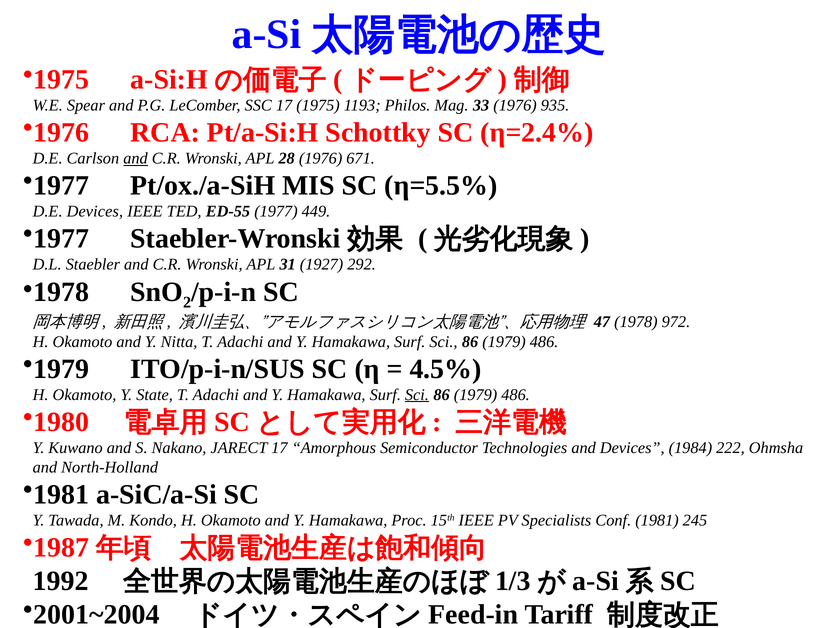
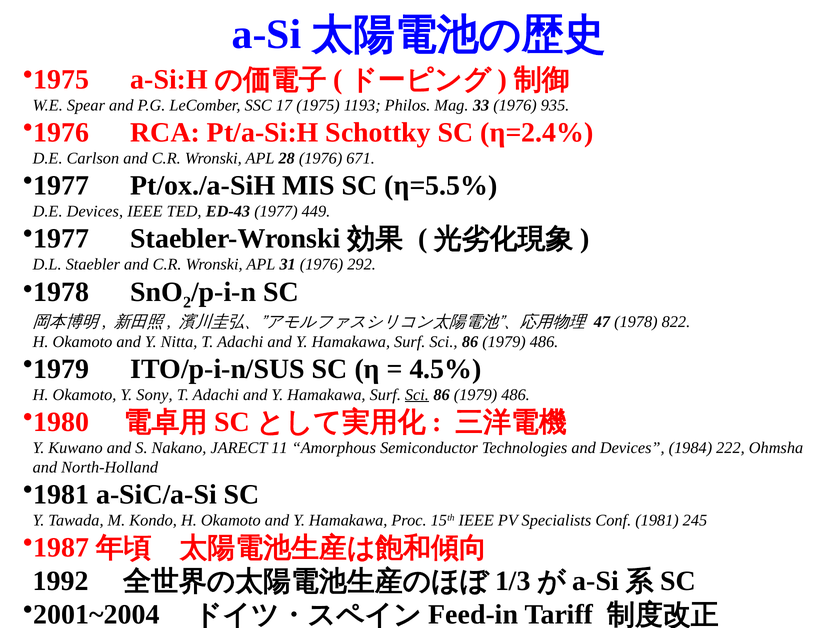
and at (136, 158) underline: present -> none
ED-55: ED-55 -> ED-43
31 1927: 1927 -> 1976
972: 972 -> 822
State: State -> Sony
JARECT 17: 17 -> 11
